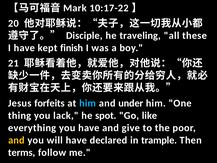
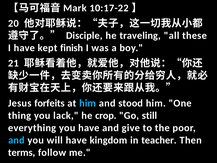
under: under -> stood
spot: spot -> crop
like: like -> still
and at (16, 140) colour: yellow -> light blue
declared: declared -> kingdom
trample: trample -> teacher
